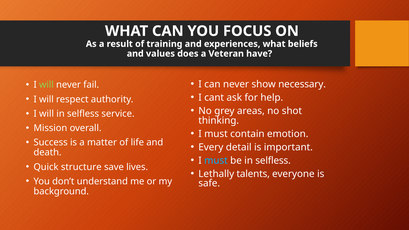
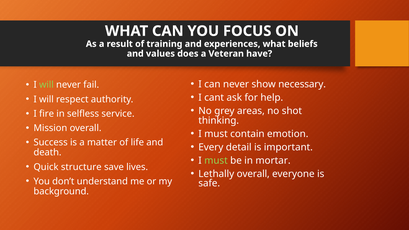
will at (47, 114): will -> fire
must at (216, 161) colour: light blue -> light green
be in selfless: selfless -> mortar
Lethally talents: talents -> overall
